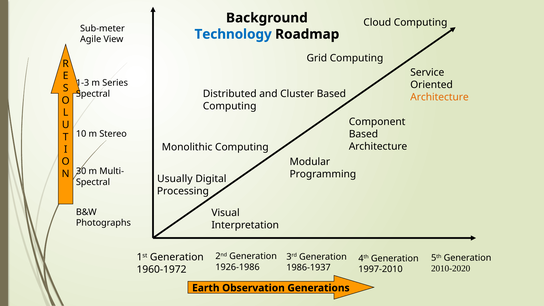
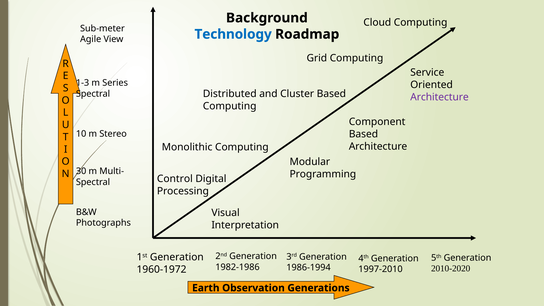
Architecture at (439, 97) colour: orange -> purple
Usually: Usually -> Control
1926-1986: 1926-1986 -> 1982-1986
1986-1937: 1986-1937 -> 1986-1994
